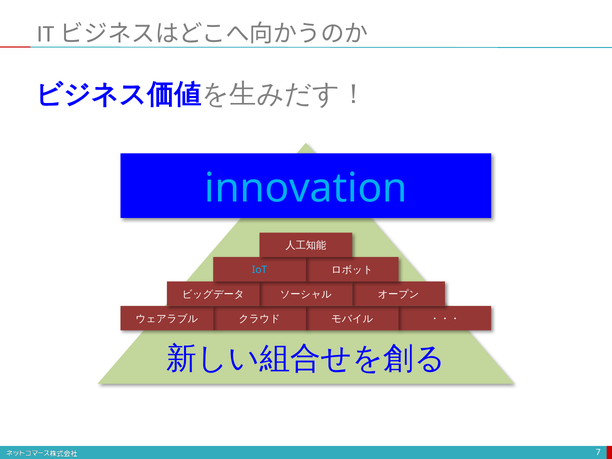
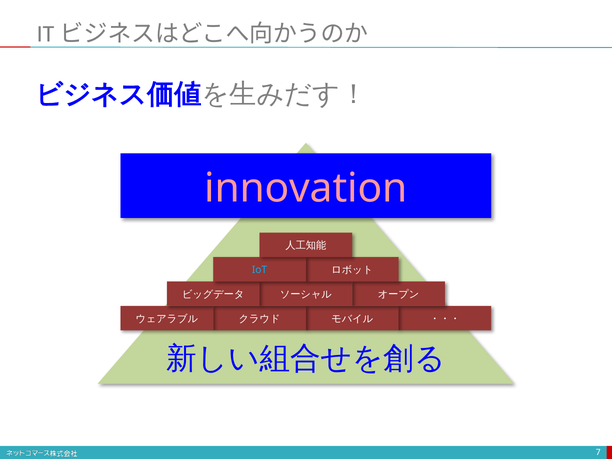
innovation colour: light blue -> pink
